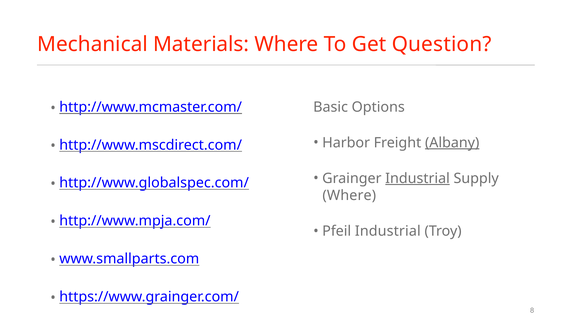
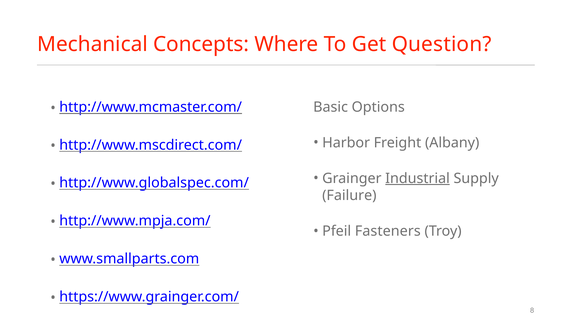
Materials: Materials -> Concepts
Albany underline: present -> none
Where at (349, 195): Where -> Failure
Pfeil Industrial: Industrial -> Fasteners
